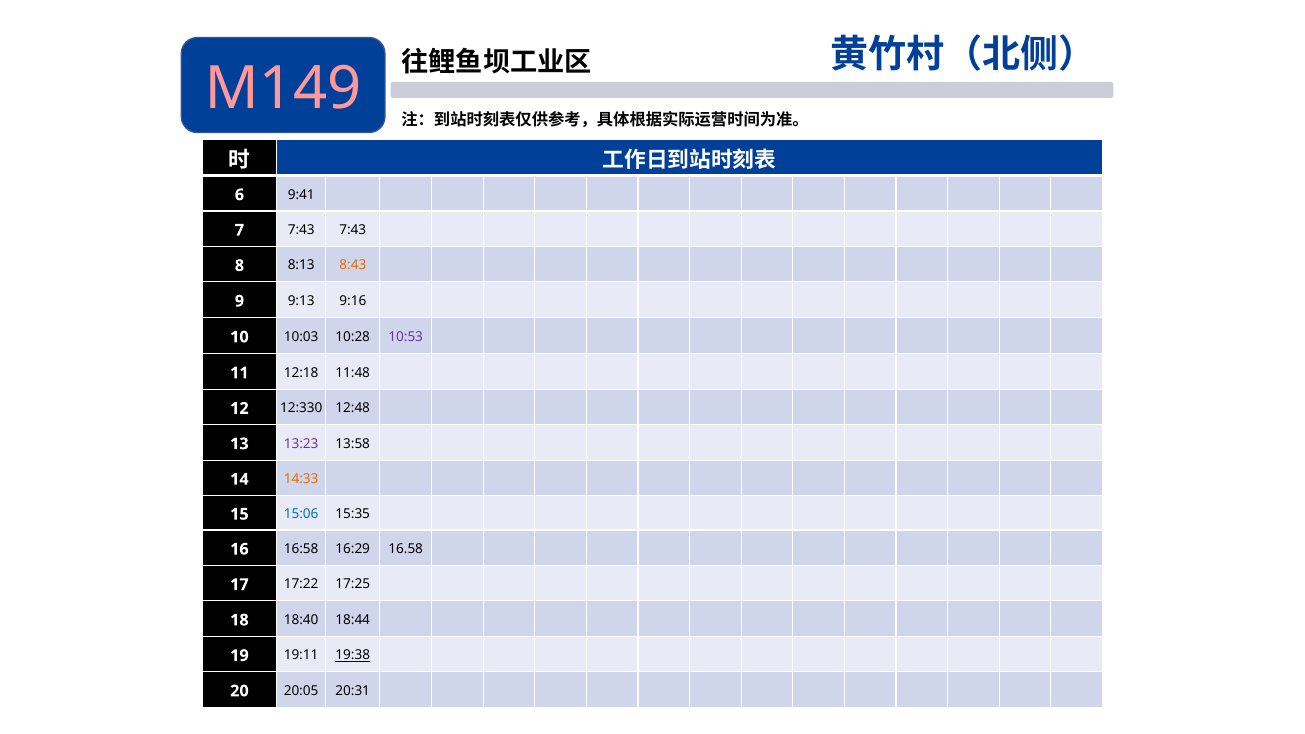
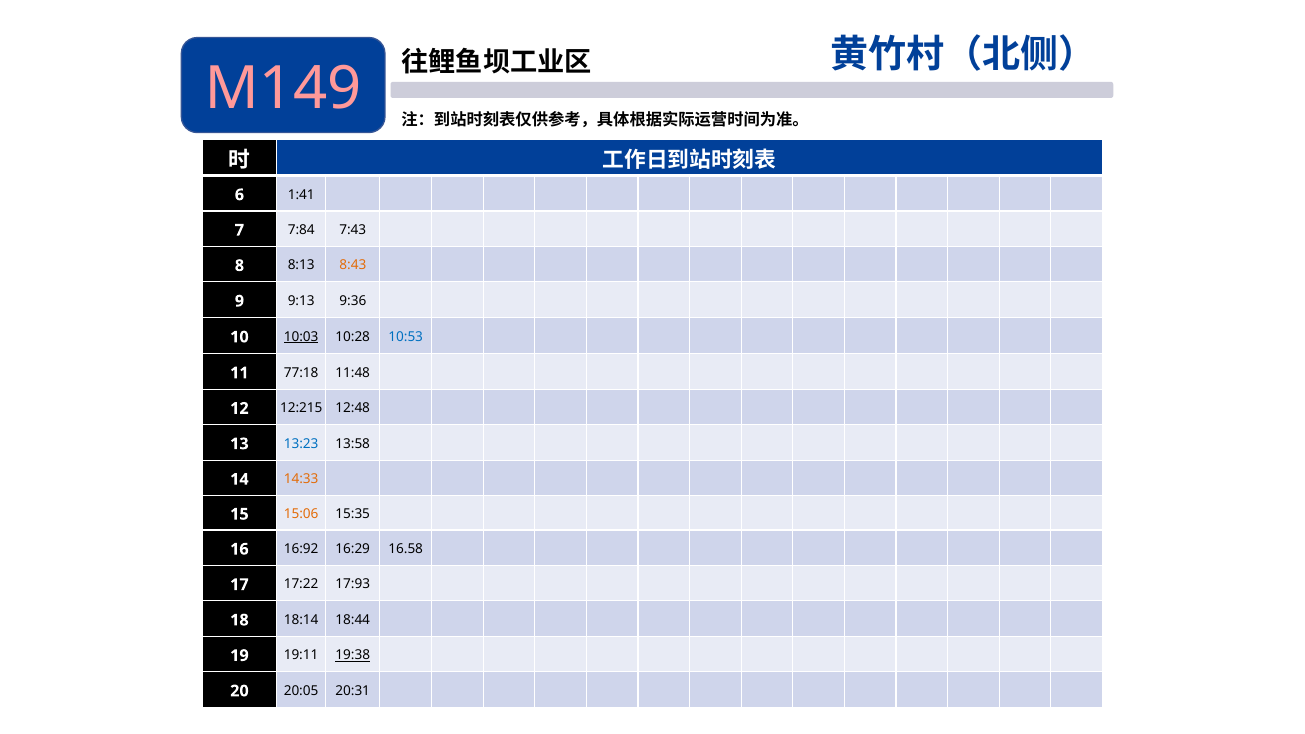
9:41: 9:41 -> 1:41
7 7:43: 7:43 -> 7:84
9:16: 9:16 -> 9:36
10:03 underline: none -> present
10:53 colour: purple -> blue
12:18: 12:18 -> 77:18
12:330: 12:330 -> 12:215
13:23 colour: purple -> blue
15:06 colour: blue -> orange
16:58: 16:58 -> 16:92
17:25: 17:25 -> 17:93
18:40: 18:40 -> 18:14
